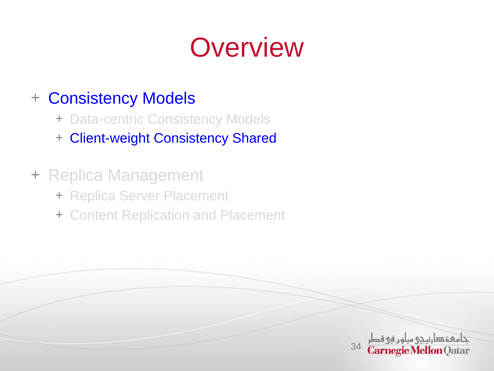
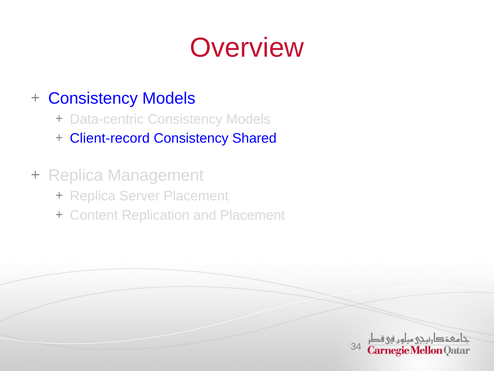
Client-weight: Client-weight -> Client-record
